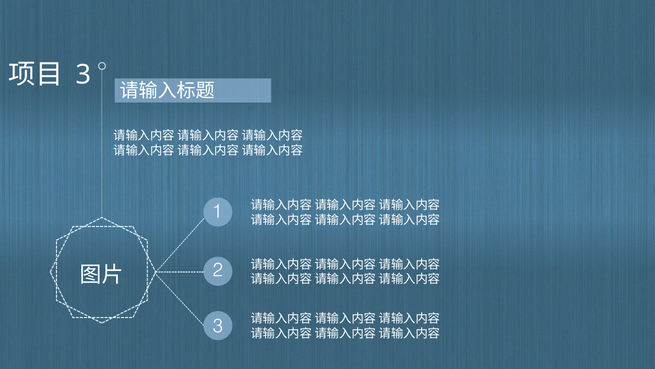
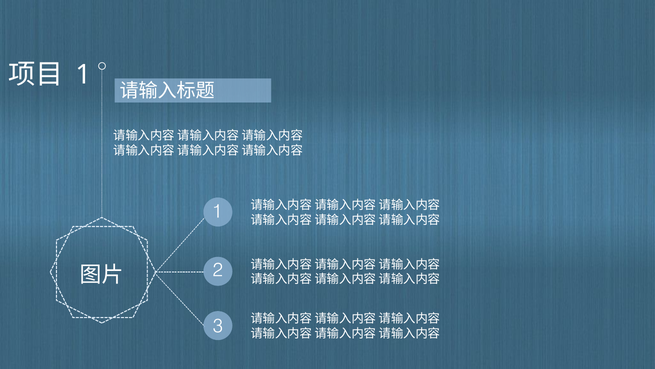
3 at (83, 75): 3 -> 1
